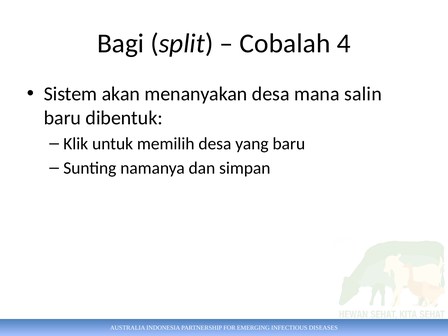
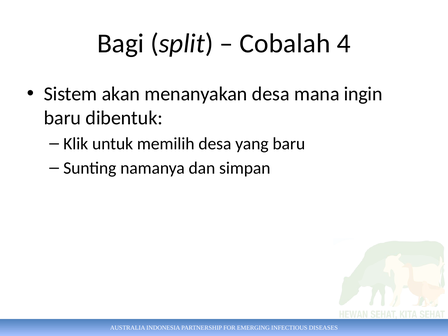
salin: salin -> ingin
